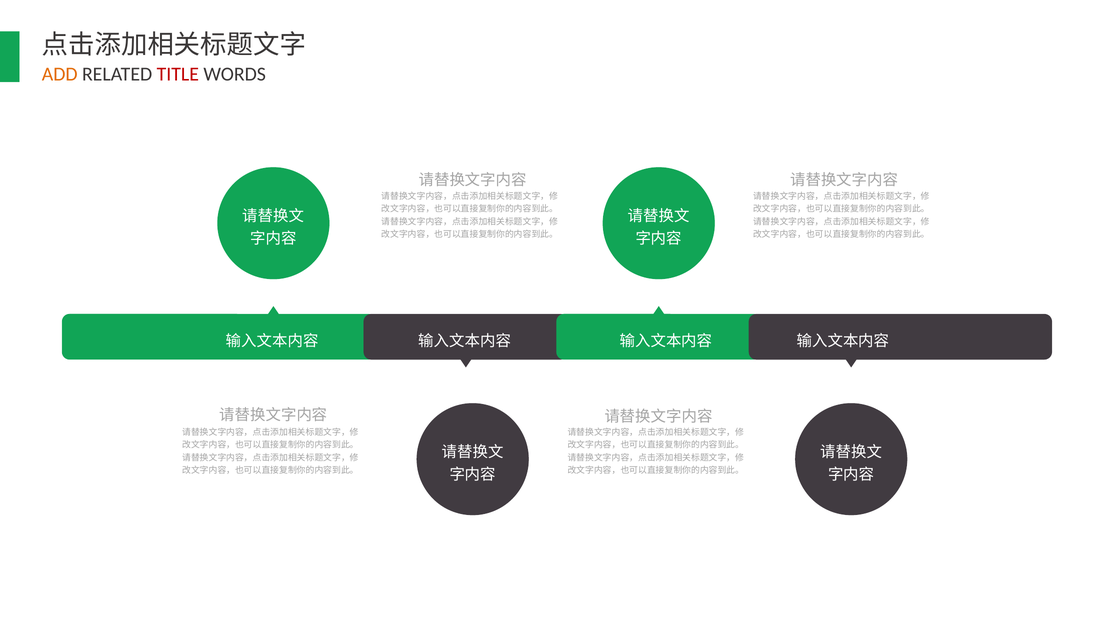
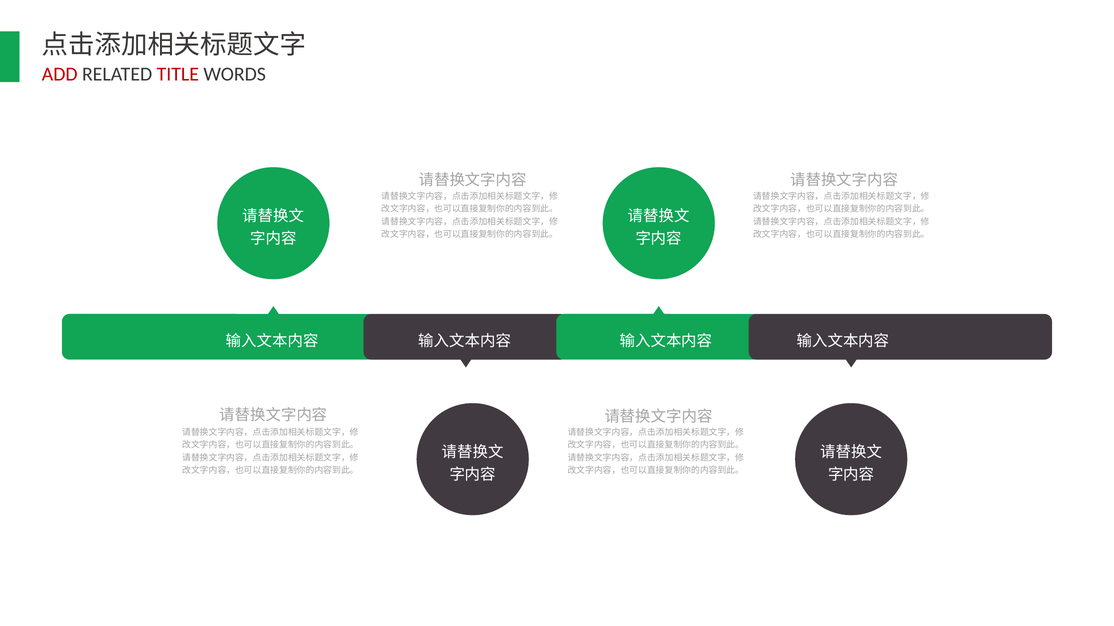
ADD colour: orange -> red
